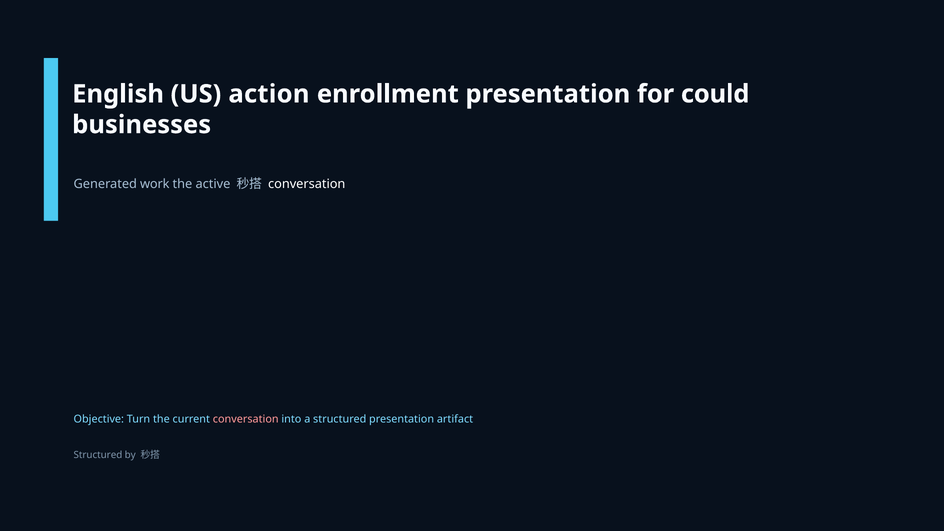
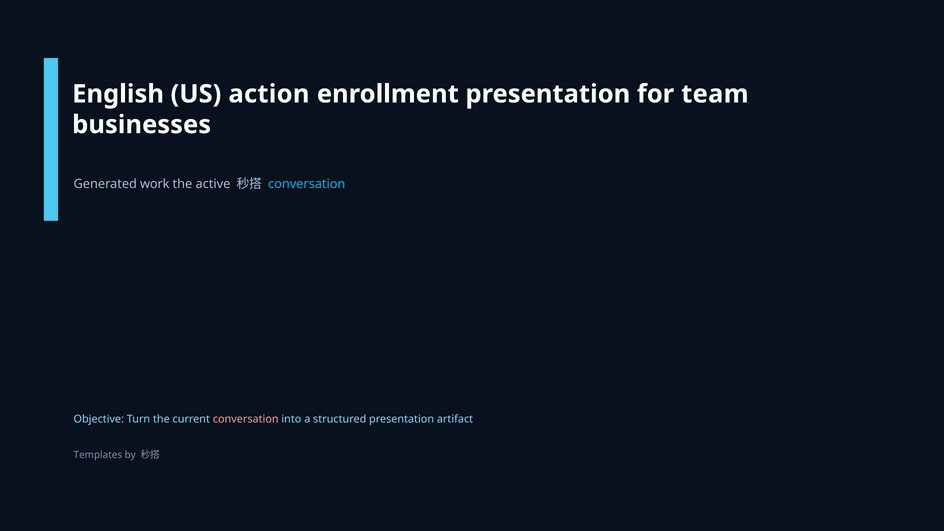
could: could -> team
conversation at (307, 184) colour: white -> light blue
Structured at (98, 455): Structured -> Templates
